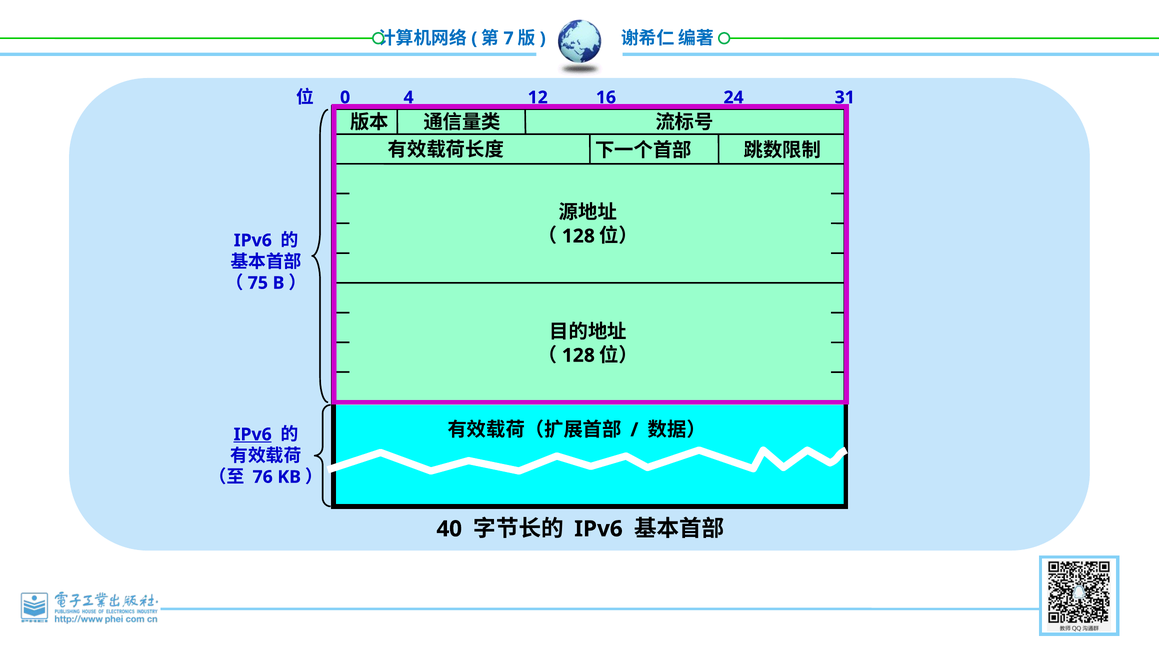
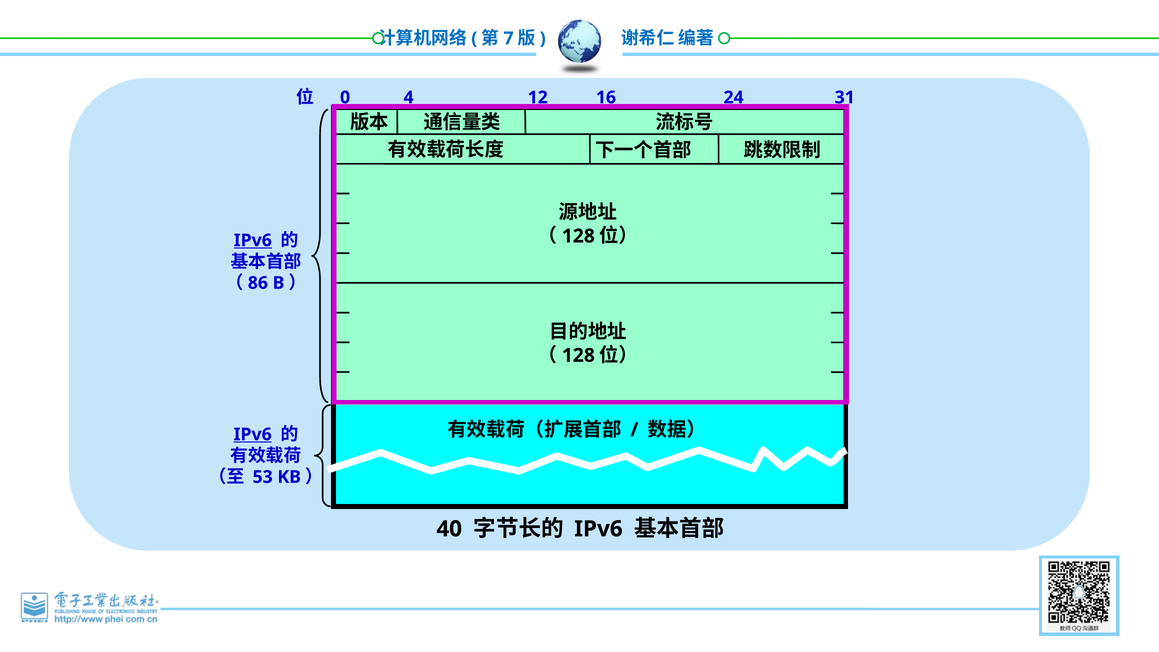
IPv6 at (253, 240) underline: none -> present
75: 75 -> 86
76: 76 -> 53
